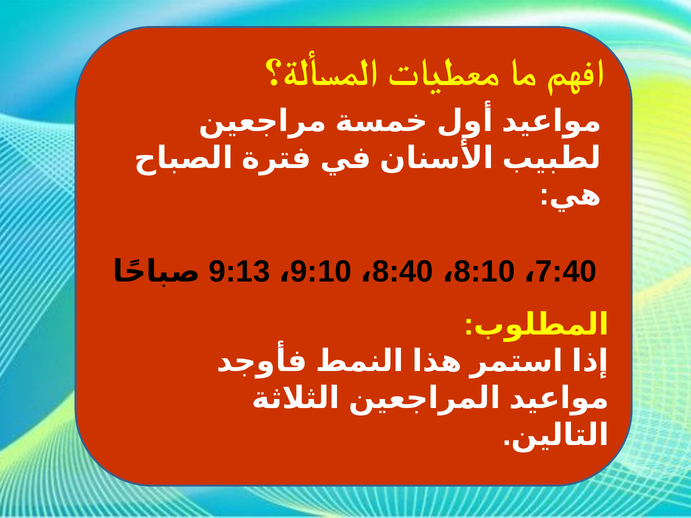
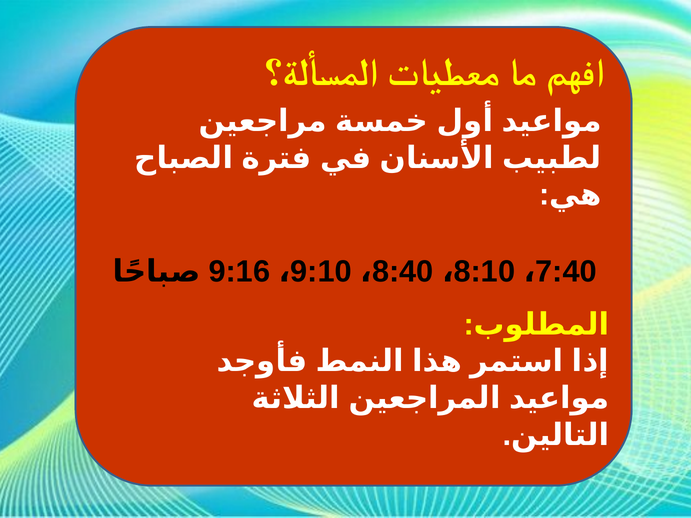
9:13: 9:13 -> 9:16
